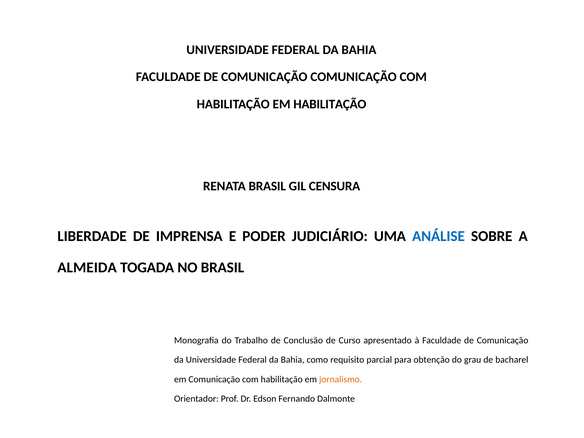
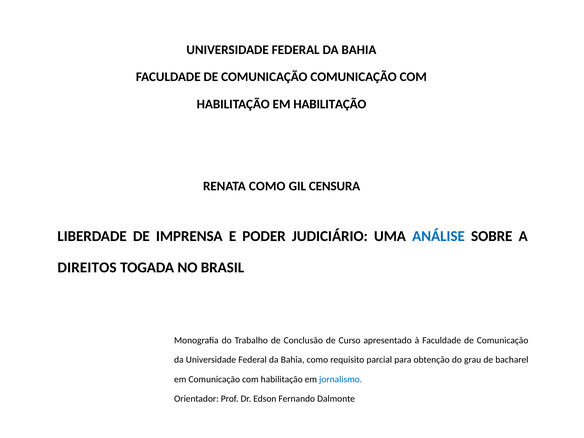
RENATA BRASIL: BRASIL -> COMO
ALMEIDA: ALMEIDA -> DIREITOS
jornalismo colour: orange -> blue
